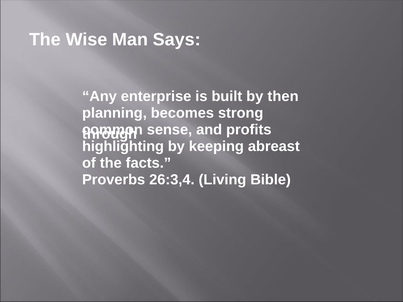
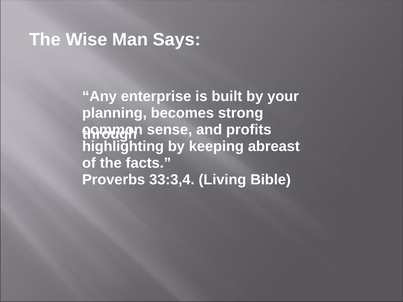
then: then -> your
26:3,4: 26:3,4 -> 33:3,4
